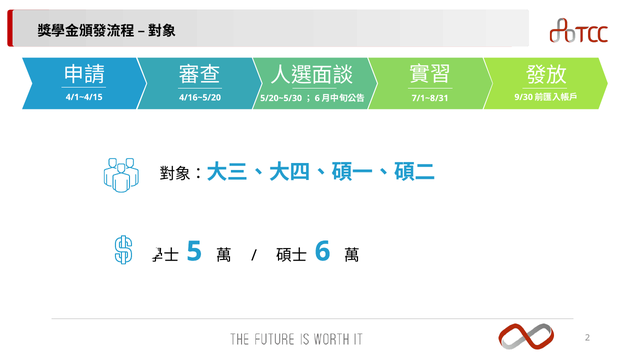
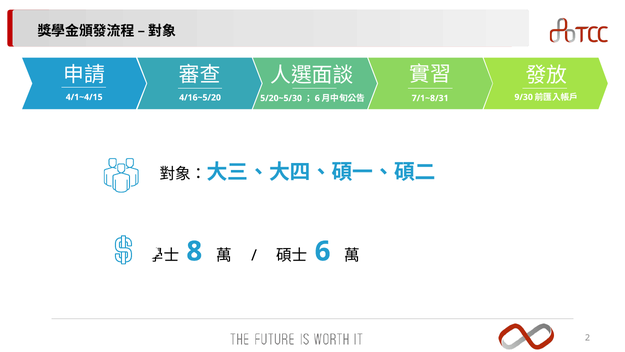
5: 5 -> 8
